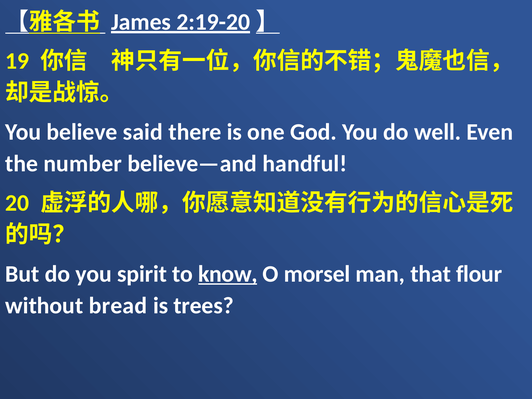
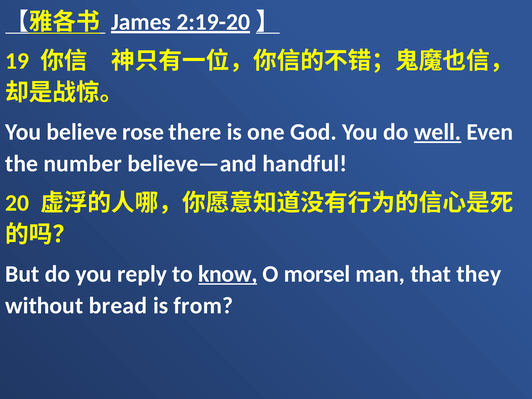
said: said -> rose
well underline: none -> present
spirit: spirit -> reply
flour: flour -> they
trees: trees -> from
